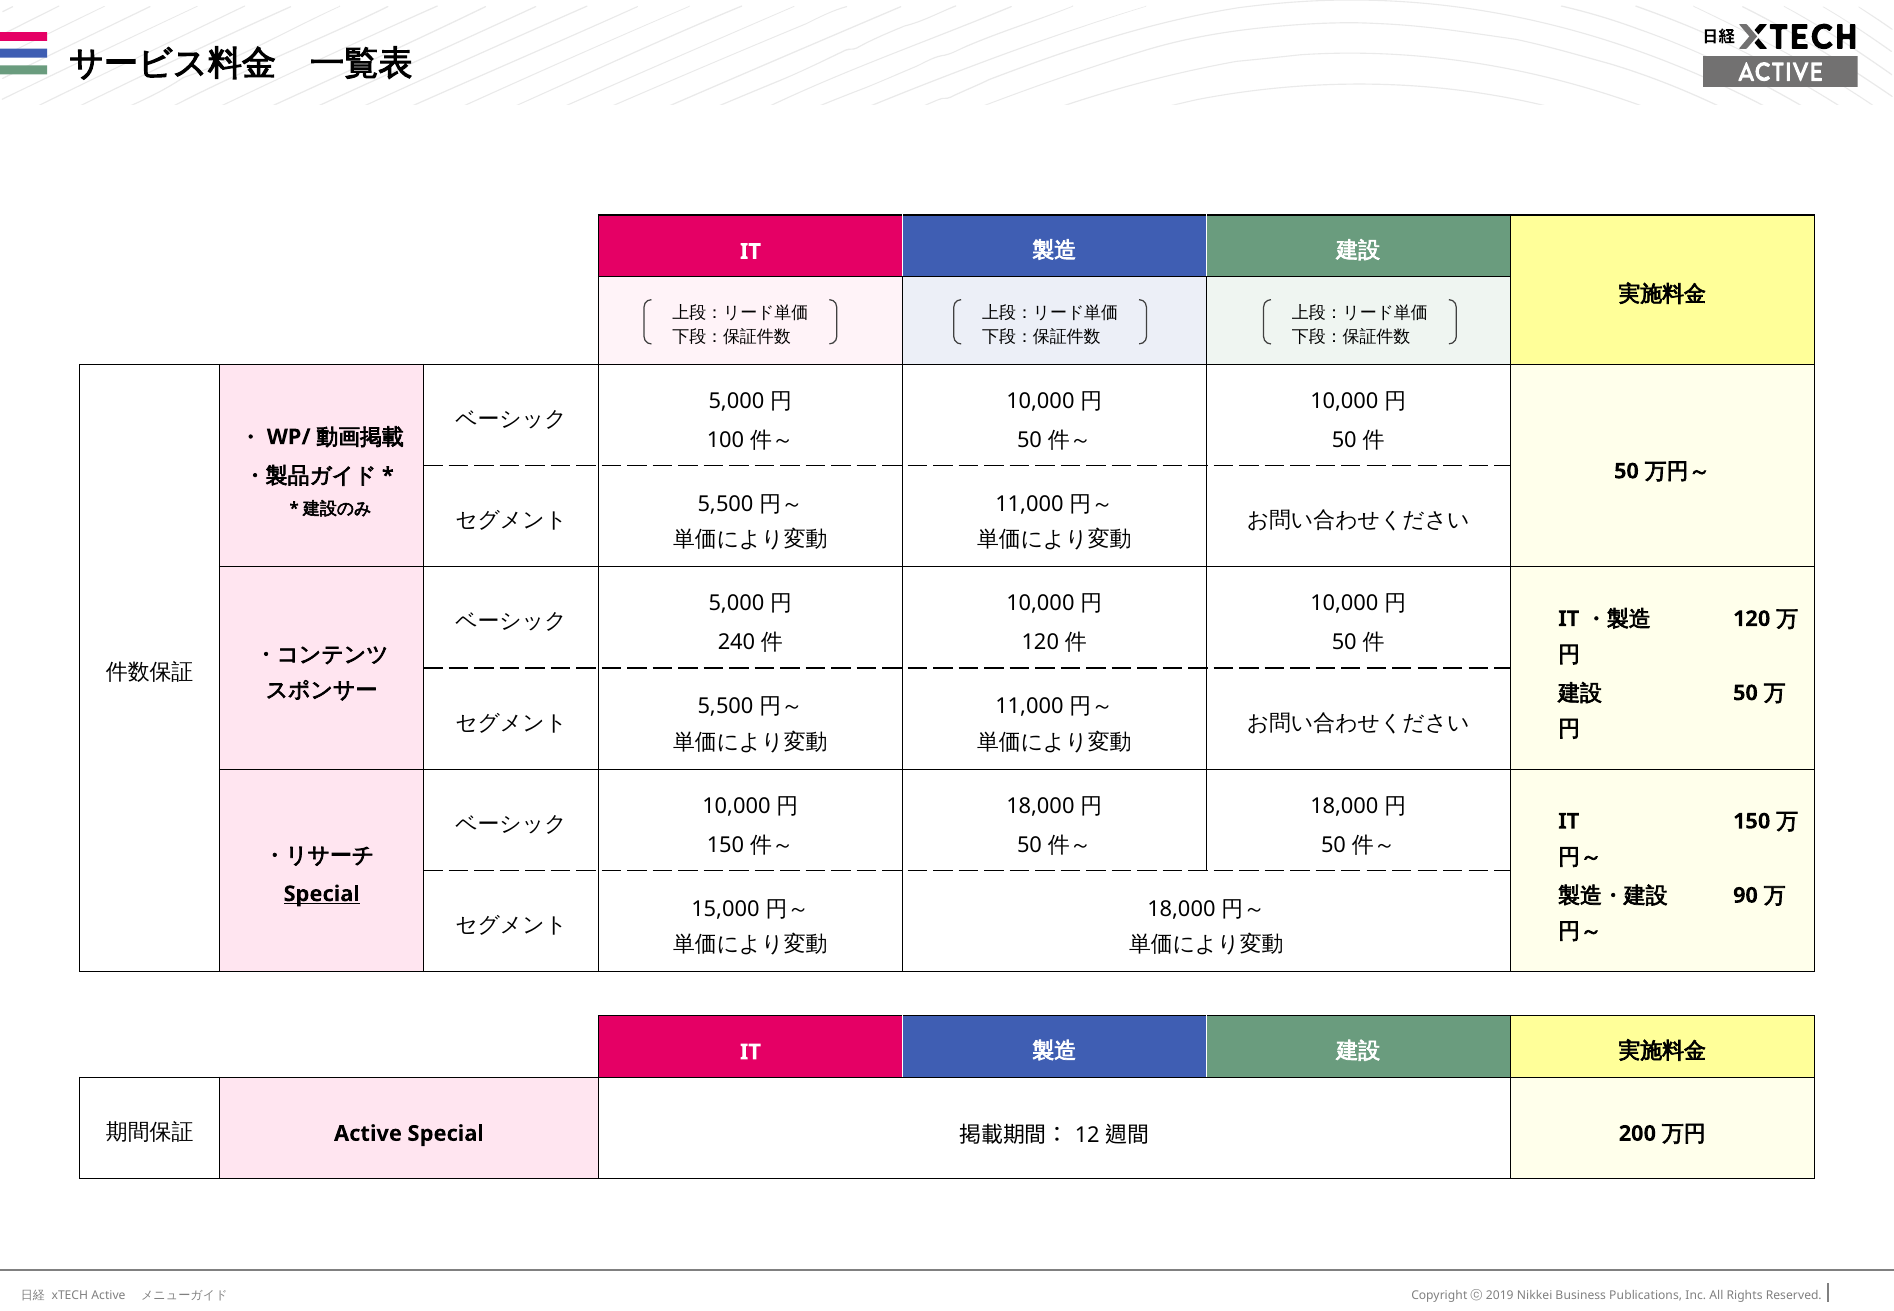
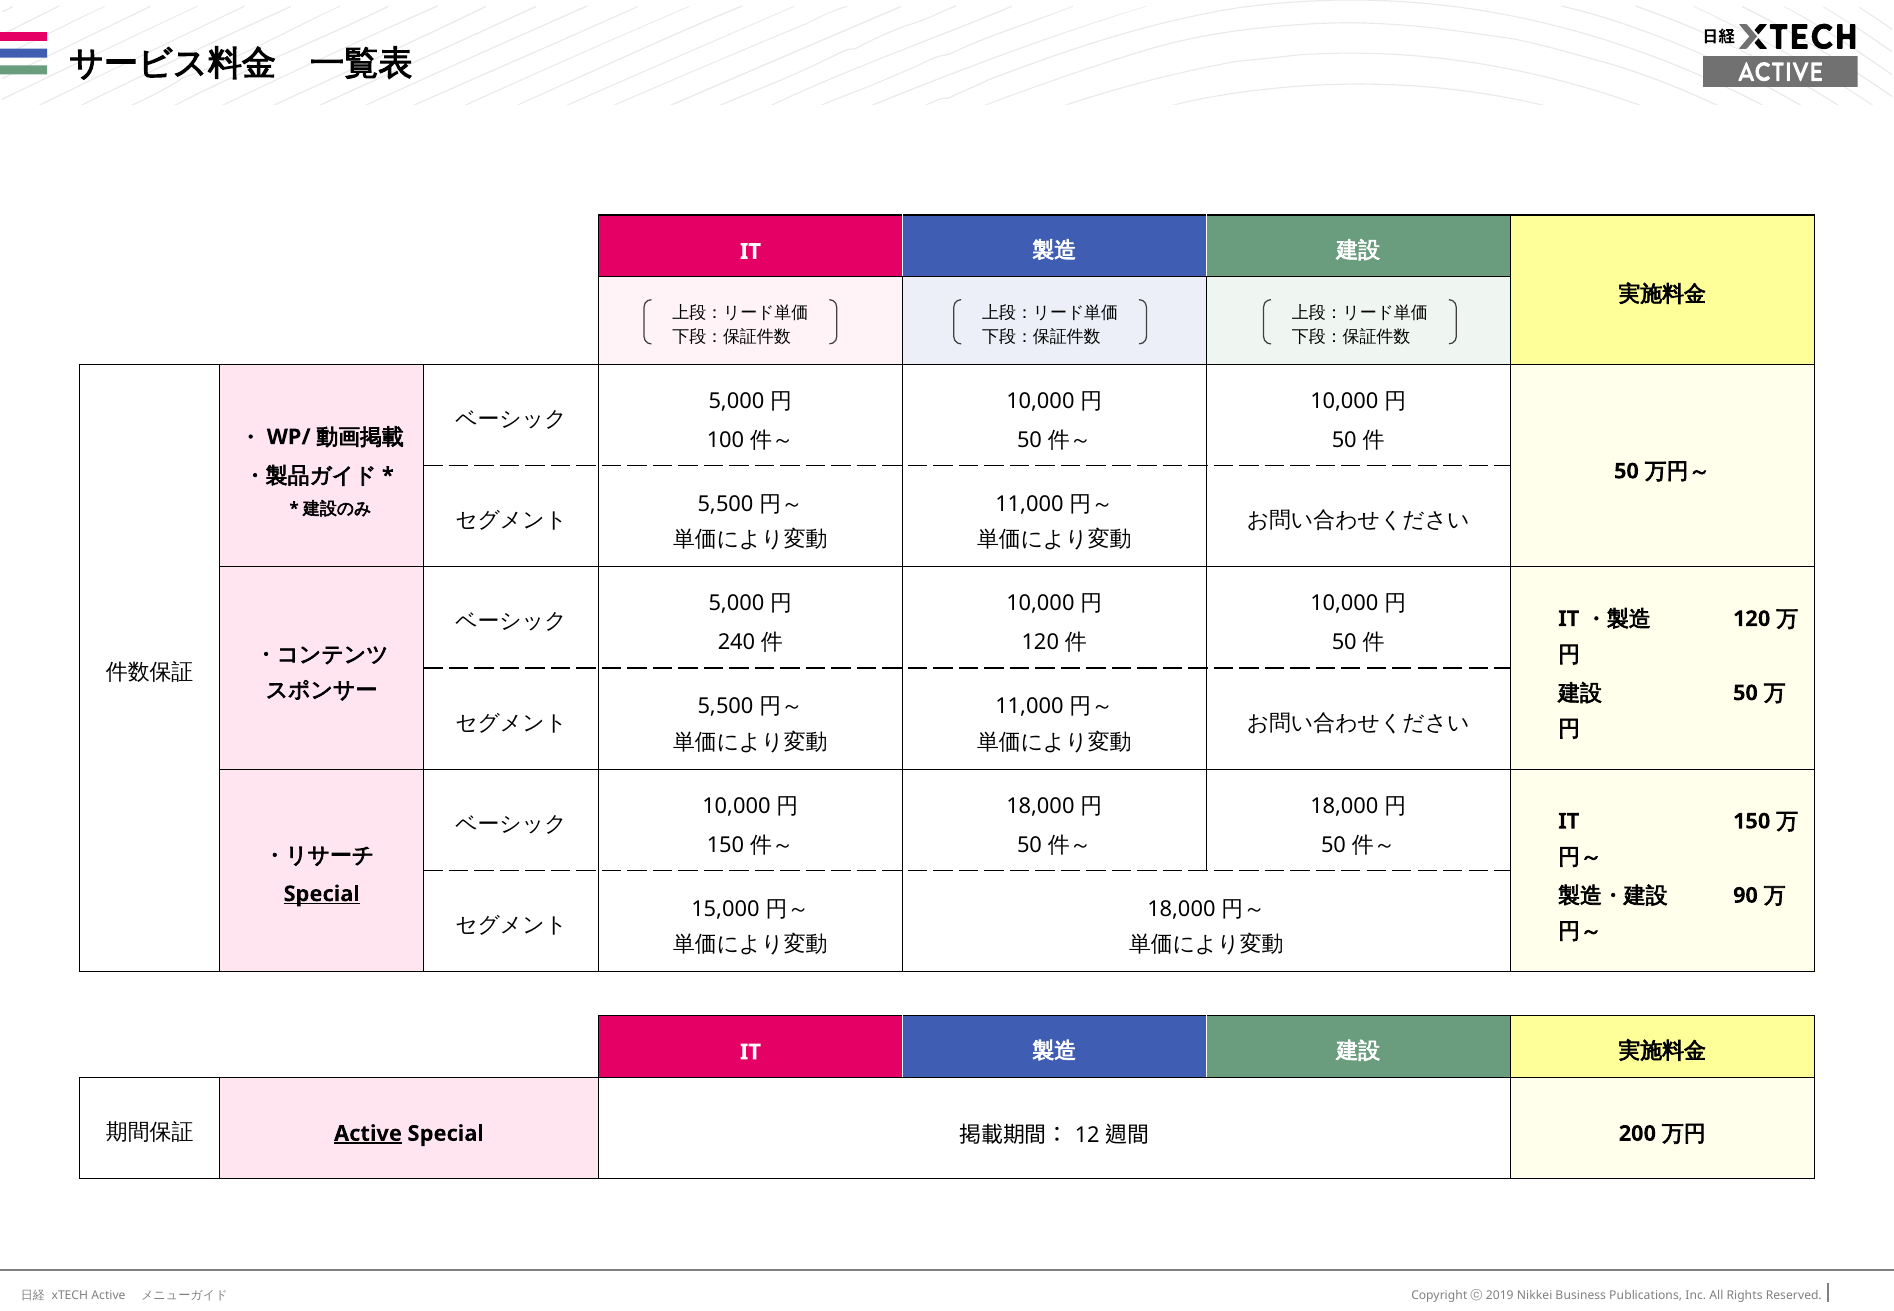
Active at (368, 1134) underline: none -> present
